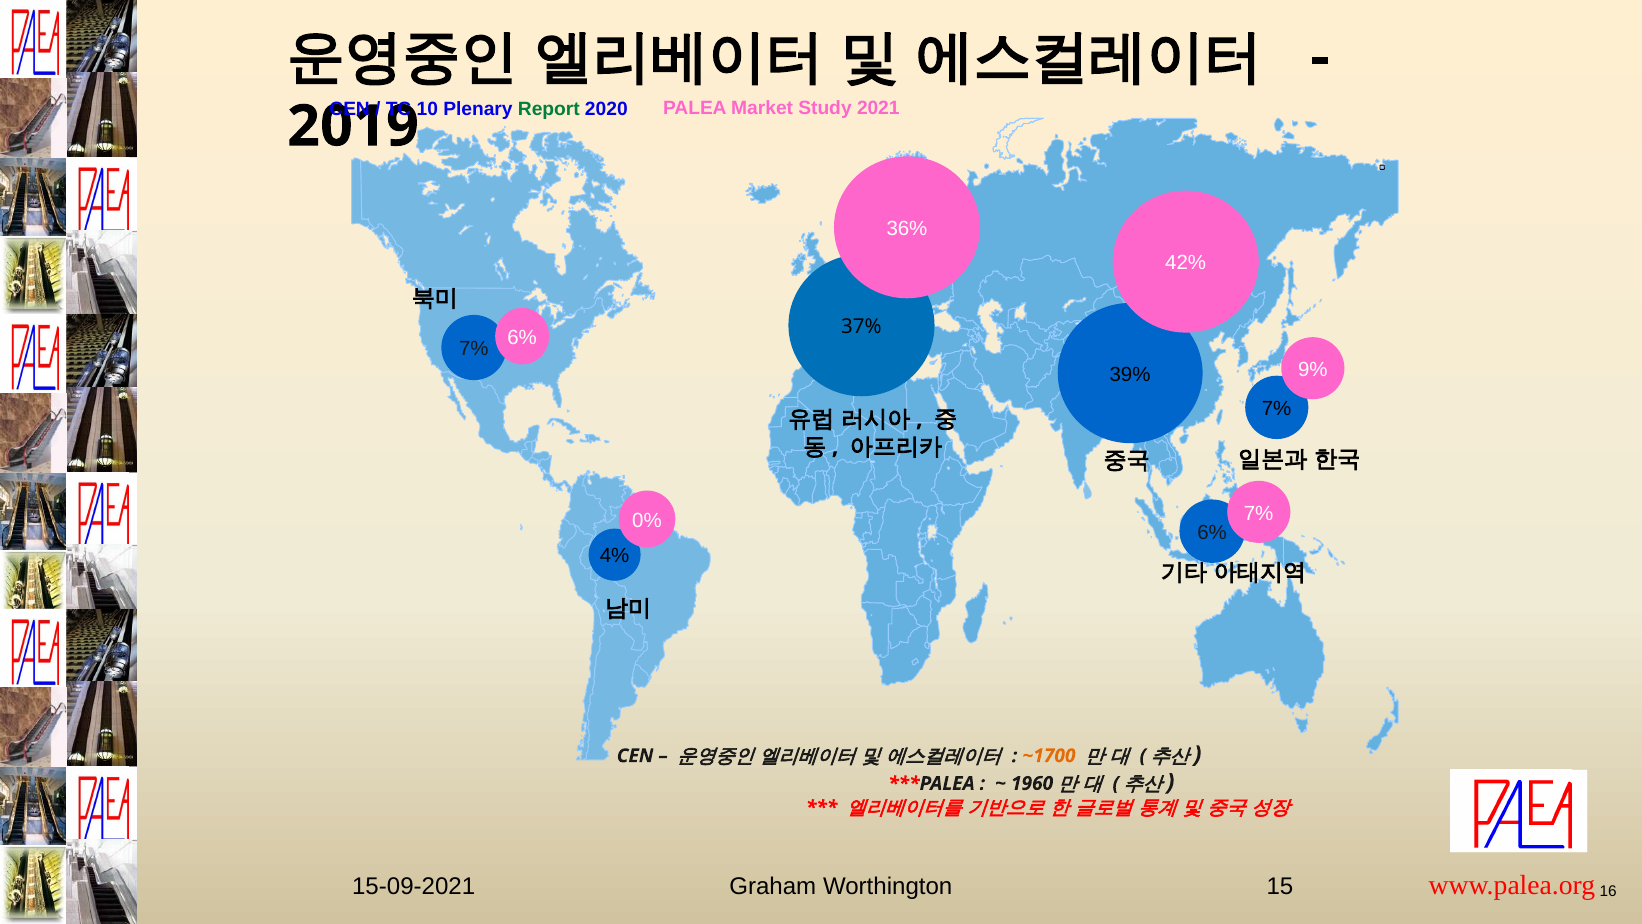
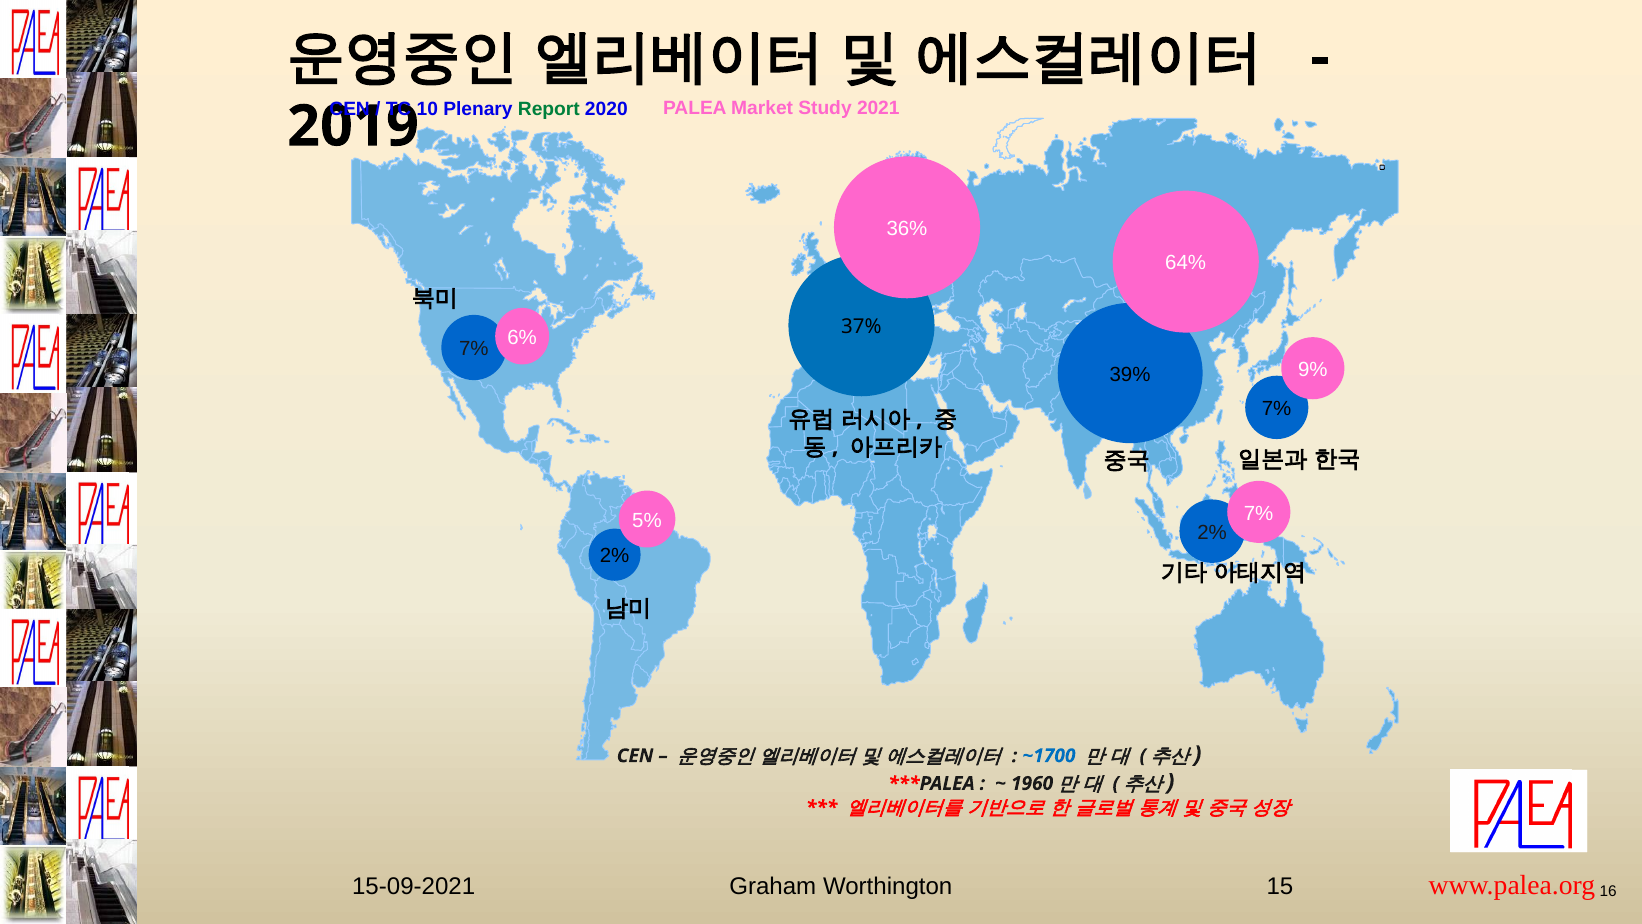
42%: 42% -> 64%
0%: 0% -> 5%
6% at (1212, 532): 6% -> 2%
4% at (615, 556): 4% -> 2%
~1700 colour: orange -> blue
